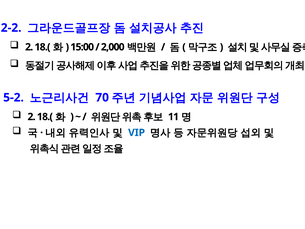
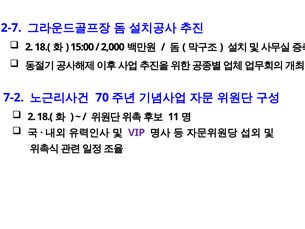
2-2: 2-2 -> 2-7
5-2: 5-2 -> 7-2
VIP colour: blue -> purple
